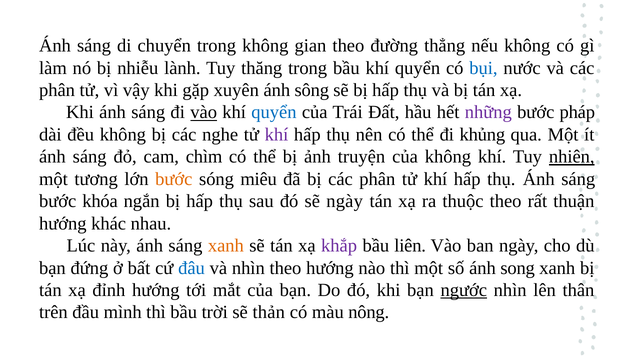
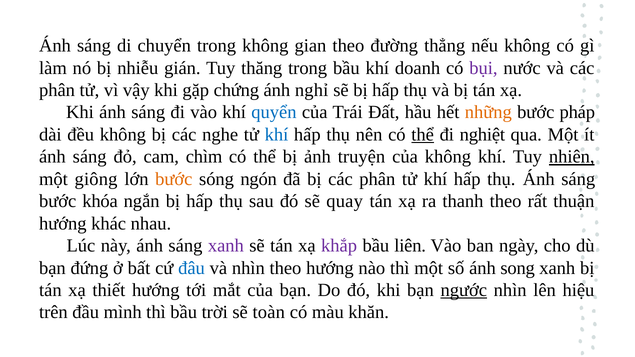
lành: lành -> gián
bầu khí quyển: quyển -> doanh
bụi colour: blue -> purple
xuyên: xuyên -> chứng
sông: sông -> nghỉ
vào at (204, 112) underline: present -> none
những colour: purple -> orange
khí at (276, 135) colour: purple -> blue
thể at (423, 135) underline: none -> present
khủng: khủng -> nghiệt
tương: tương -> giông
miêu: miêu -> ngón
sẽ ngày: ngày -> quay
thuộc: thuộc -> thanh
xanh at (226, 246) colour: orange -> purple
đỉnh: đỉnh -> thiết
thân: thân -> hiệu
thản: thản -> toàn
nông: nông -> khăn
